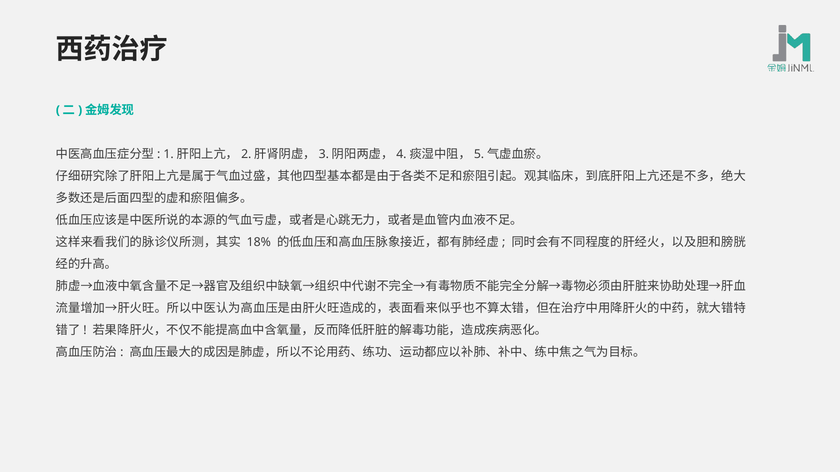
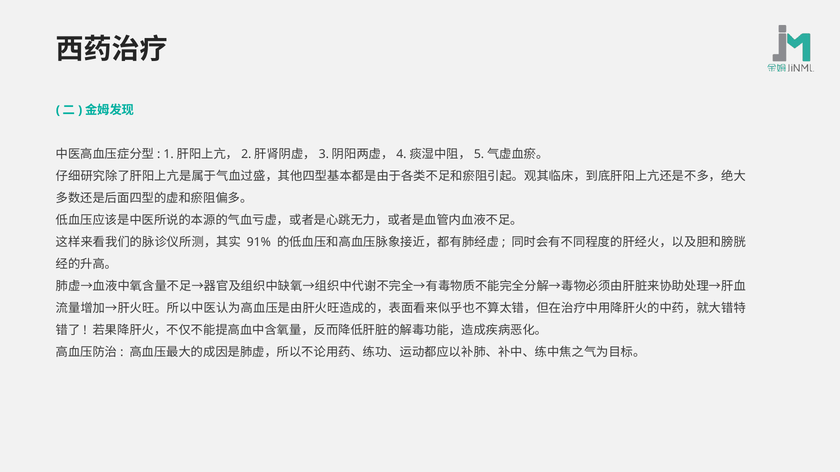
18%: 18% -> 91%
